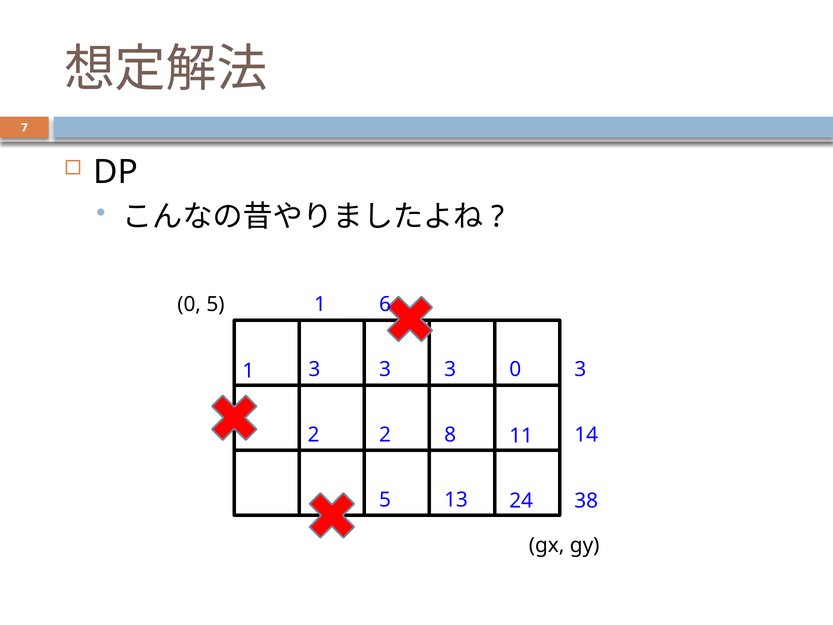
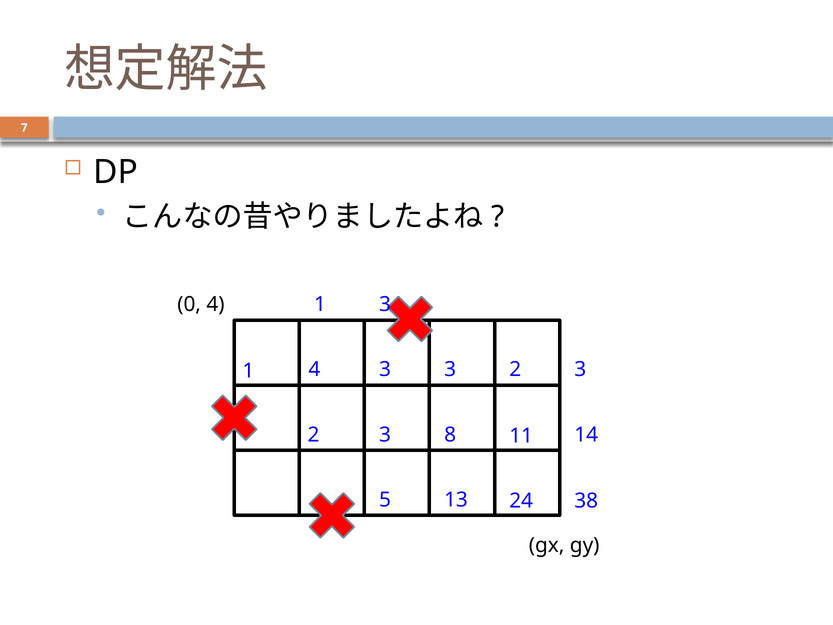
0 5: 5 -> 4
1 6: 6 -> 3
0 at (515, 369): 0 -> 2
1 3: 3 -> 4
2 2: 2 -> 3
